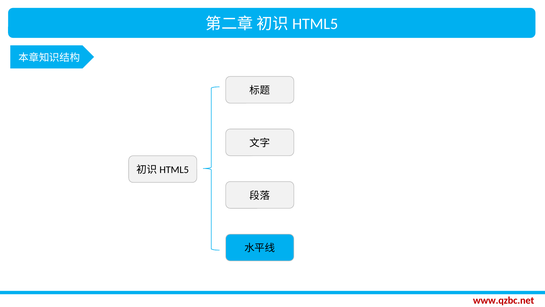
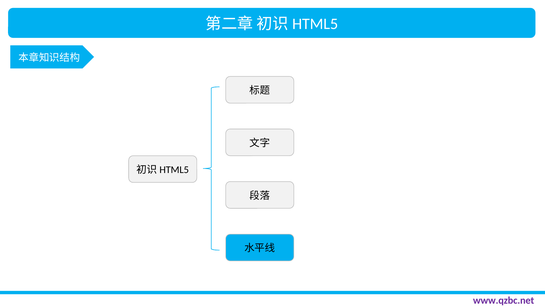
www.qzbc.net colour: red -> purple
